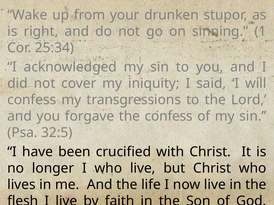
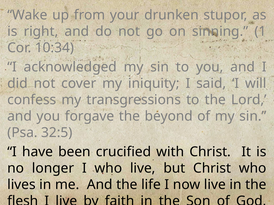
25:34: 25:34 -> 10:34
the confess: confess -> beyond
